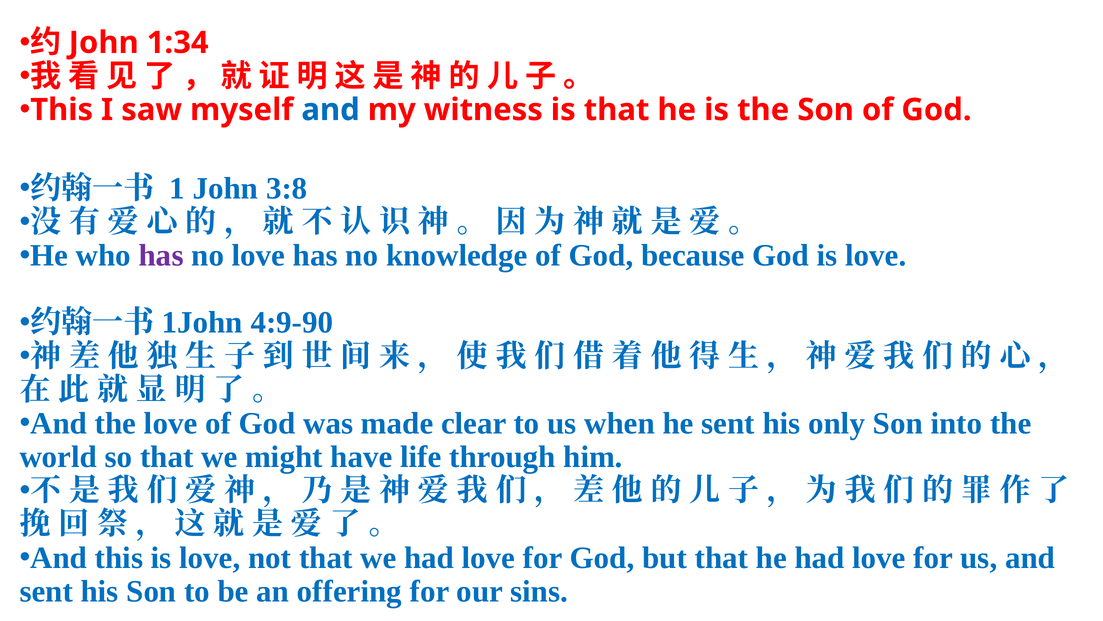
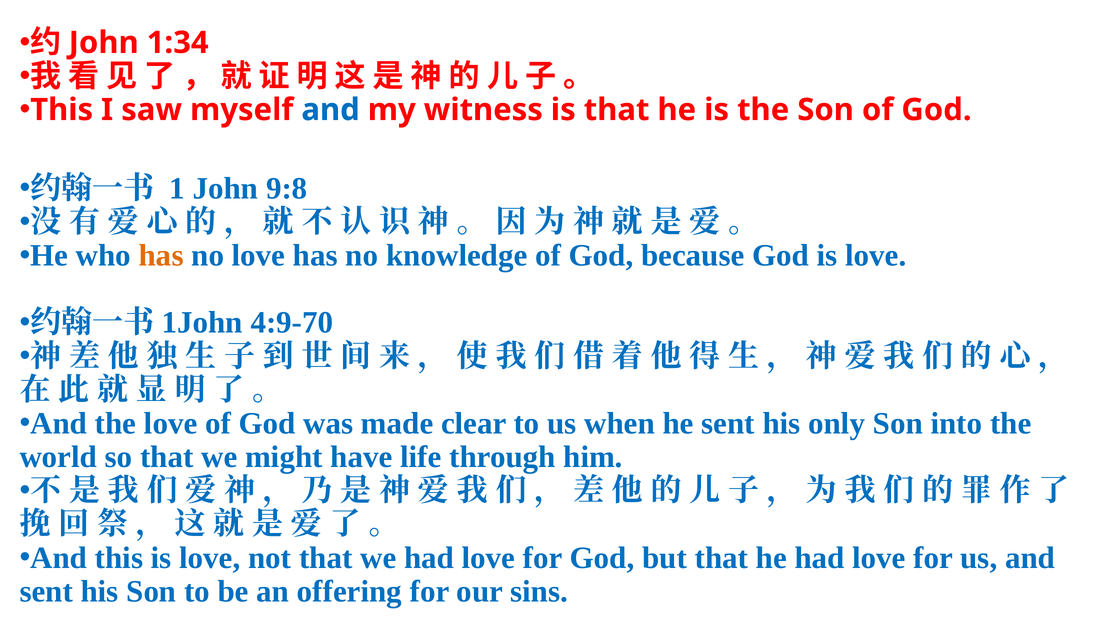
3:8: 3:8 -> 9:8
has at (161, 255) colour: purple -> orange
4:9-90: 4:9-90 -> 4:9-70
